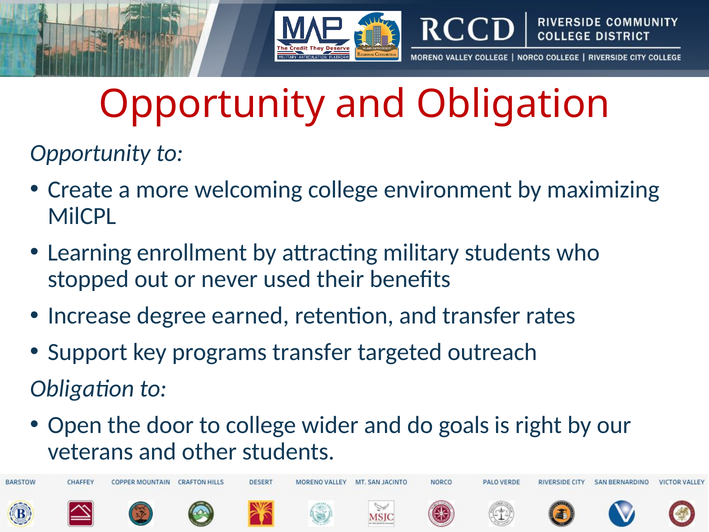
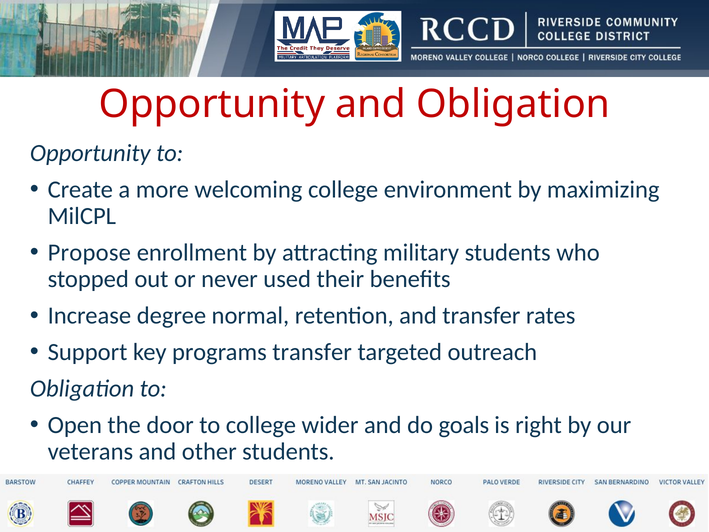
Learning: Learning -> Propose
earned: earned -> normal
